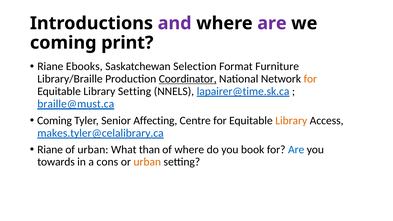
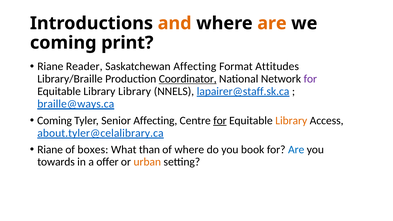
and colour: purple -> orange
are at (272, 23) colour: purple -> orange
Ebooks: Ebooks -> Reader
Saskatchewan Selection: Selection -> Affecting
Furniture: Furniture -> Attitudes
for at (310, 79) colour: orange -> purple
Library Setting: Setting -> Library
lapairer@time.sk.ca: lapairer@time.sk.ca -> lapairer@staff.sk.ca
braille@must.ca: braille@must.ca -> braille@ways.ca
for at (220, 121) underline: none -> present
makes.tyler@celalibrary.ca: makes.tyler@celalibrary.ca -> about.tyler@celalibrary.ca
of urban: urban -> boxes
cons: cons -> offer
